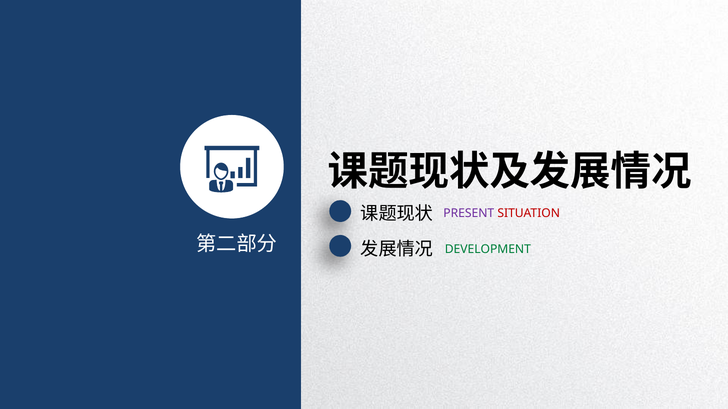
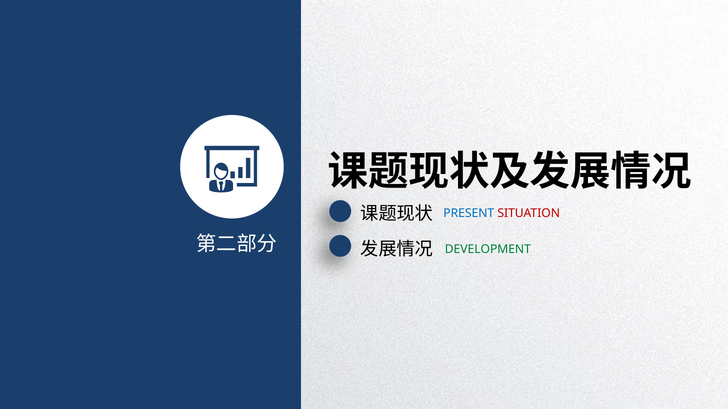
PRESENT colour: purple -> blue
